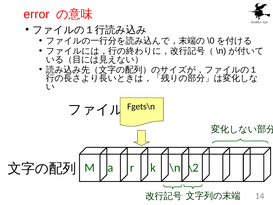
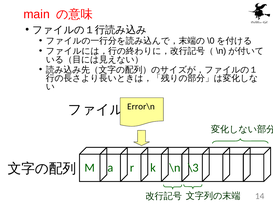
error: error -> main
Fgets\n: Fgets\n -> Error\n
\2: \2 -> \3
